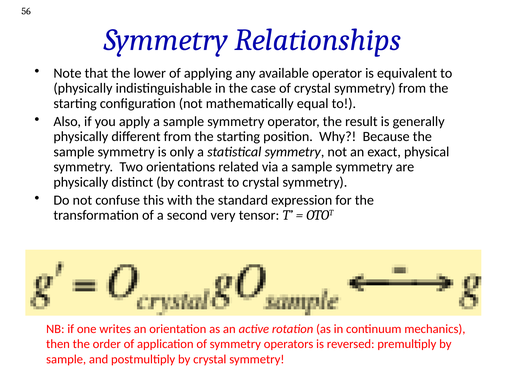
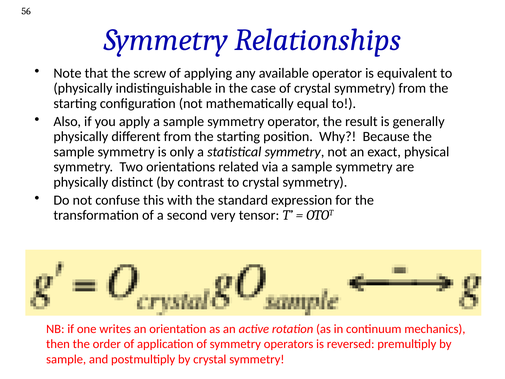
lower: lower -> screw
